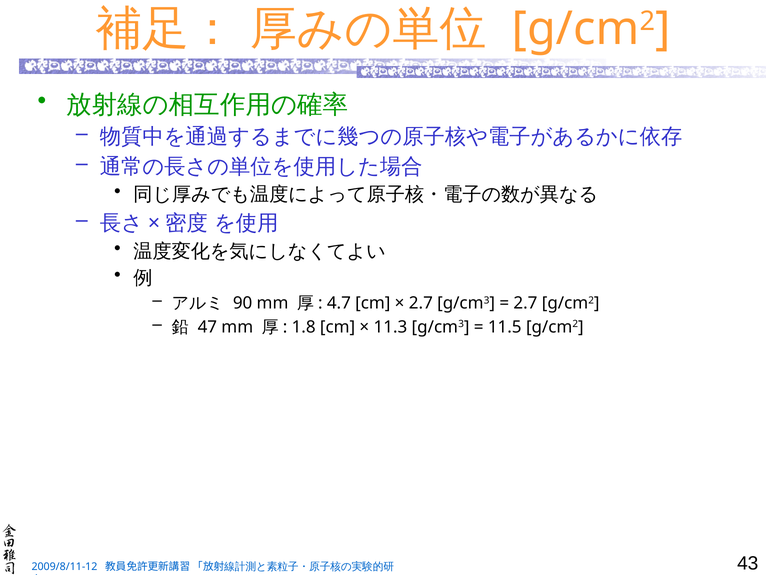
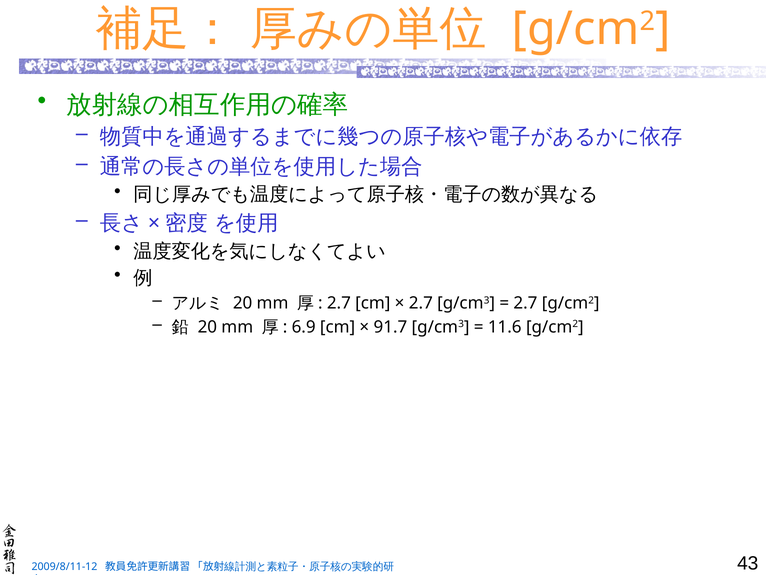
90 at (243, 303): 90 -> 20
4.7 at (339, 303): 4.7 -> 2.7
47 at (207, 327): 47 -> 20
1.8: 1.8 -> 6.9
11.3: 11.3 -> 91.7
11.5: 11.5 -> 11.6
